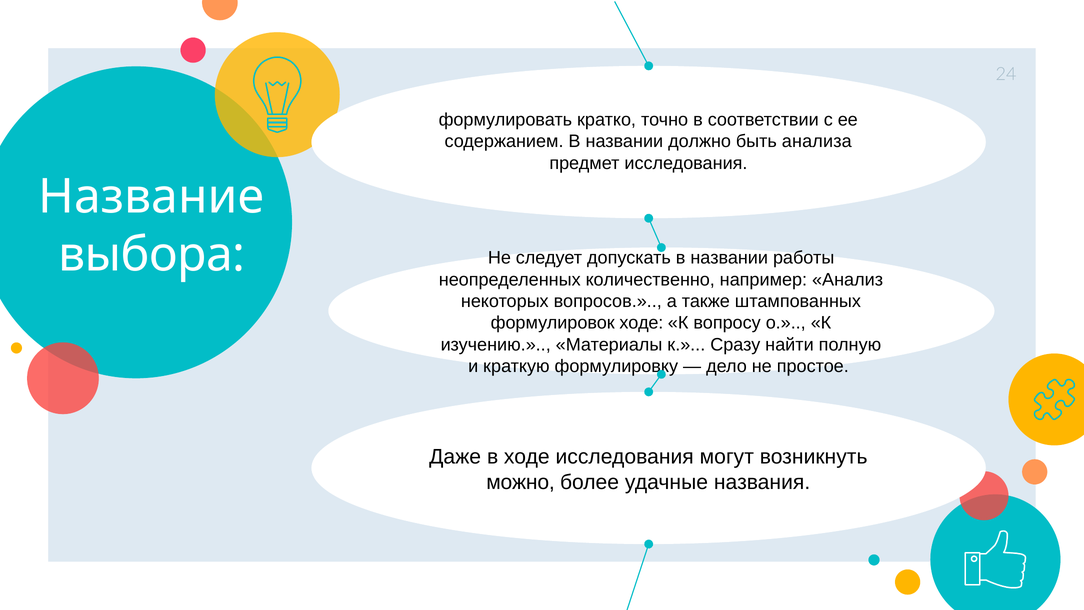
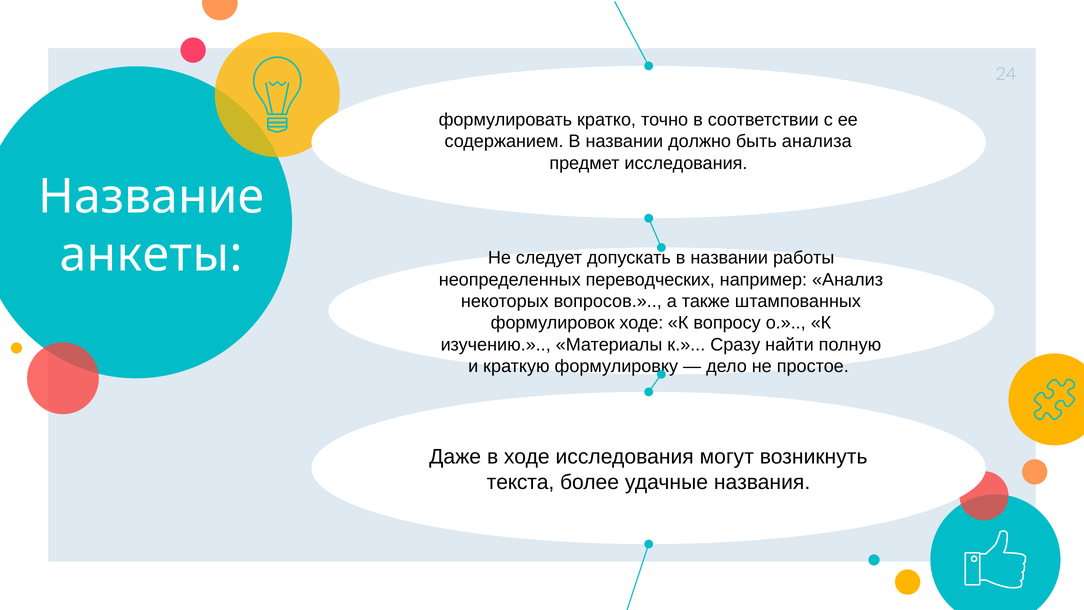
выбора: выбора -> анкеты
количественно: количественно -> переводческих
можно: можно -> текста
